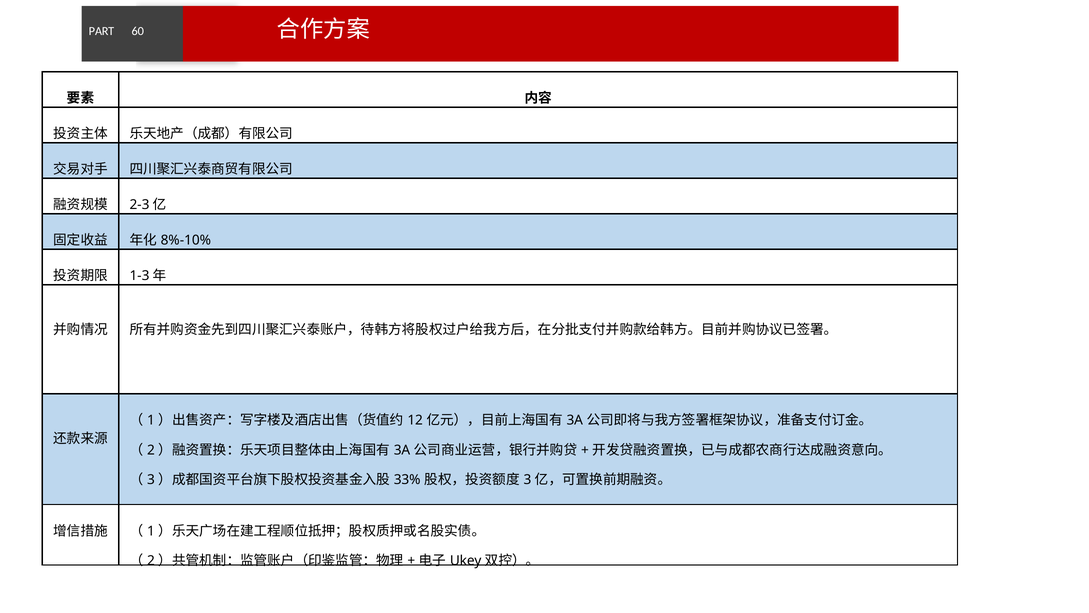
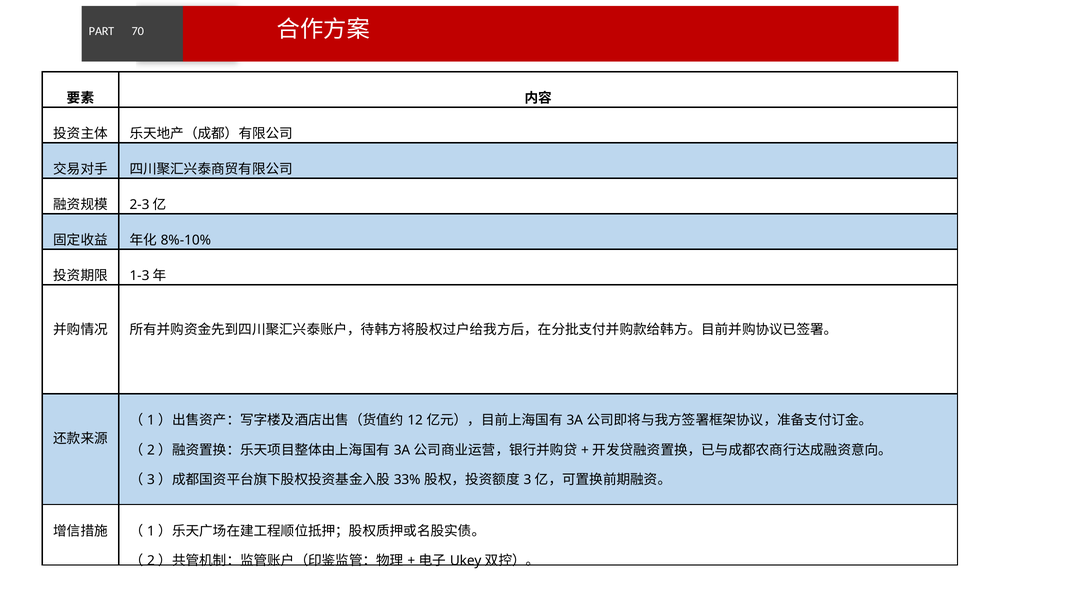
60: 60 -> 70
